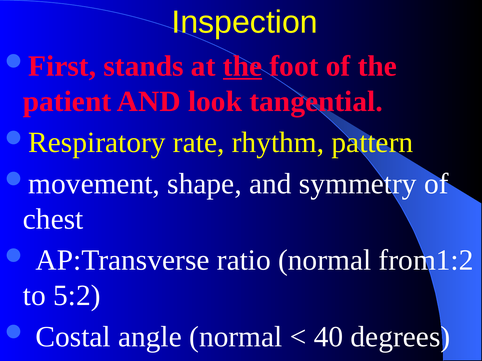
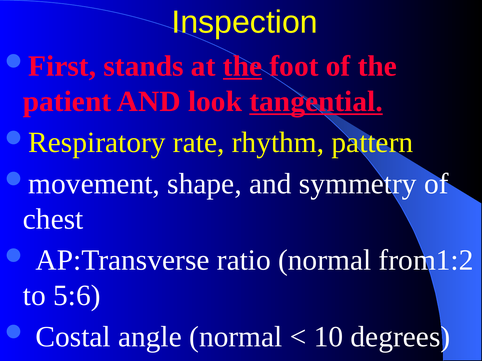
tangential underline: none -> present
5:2: 5:2 -> 5:6
40: 40 -> 10
